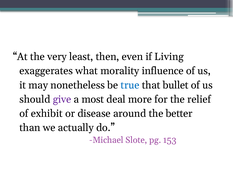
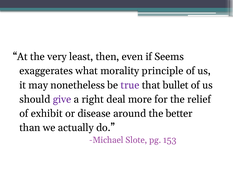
Living: Living -> Seems
influence: influence -> principle
true colour: blue -> purple
most: most -> right
